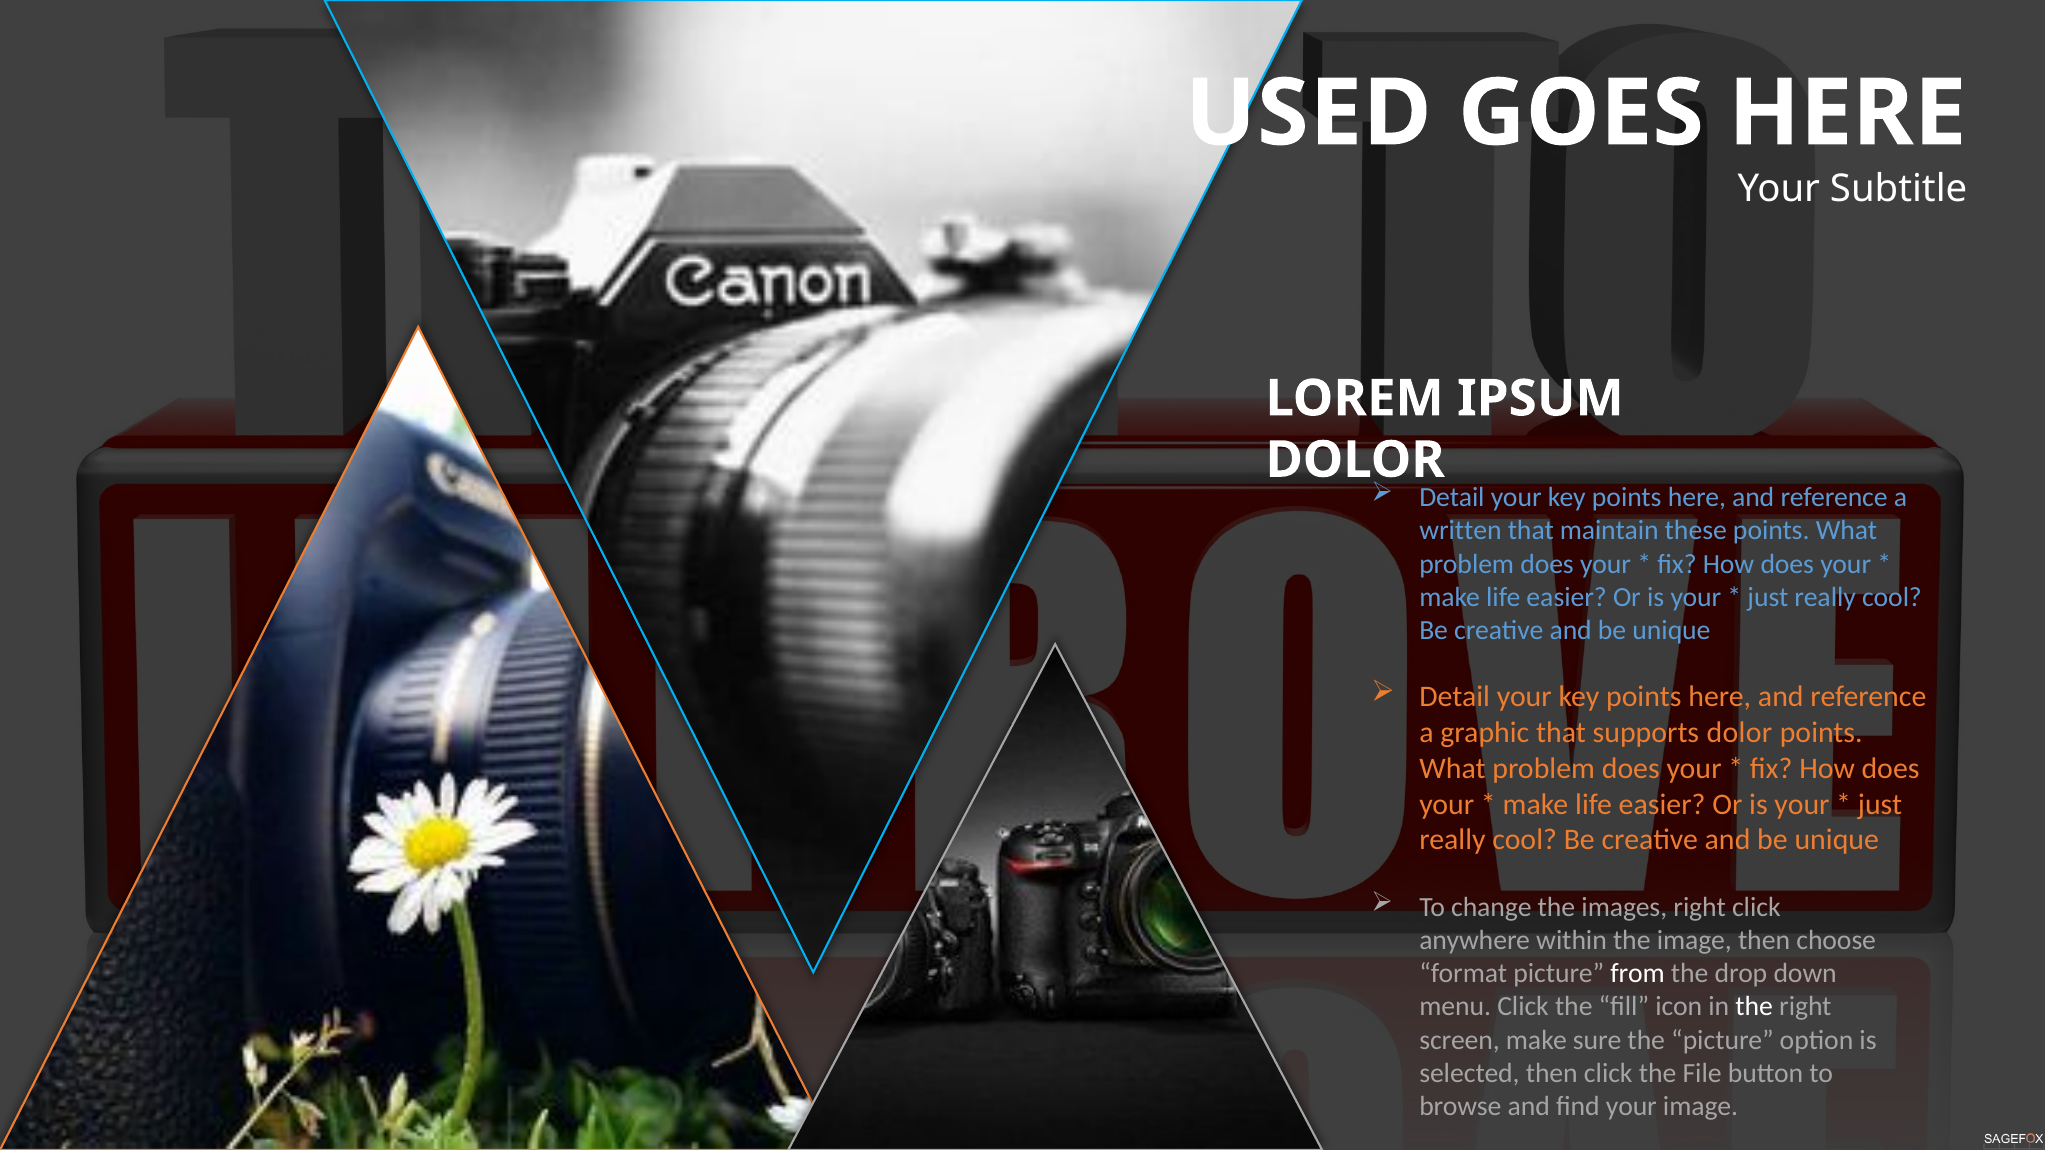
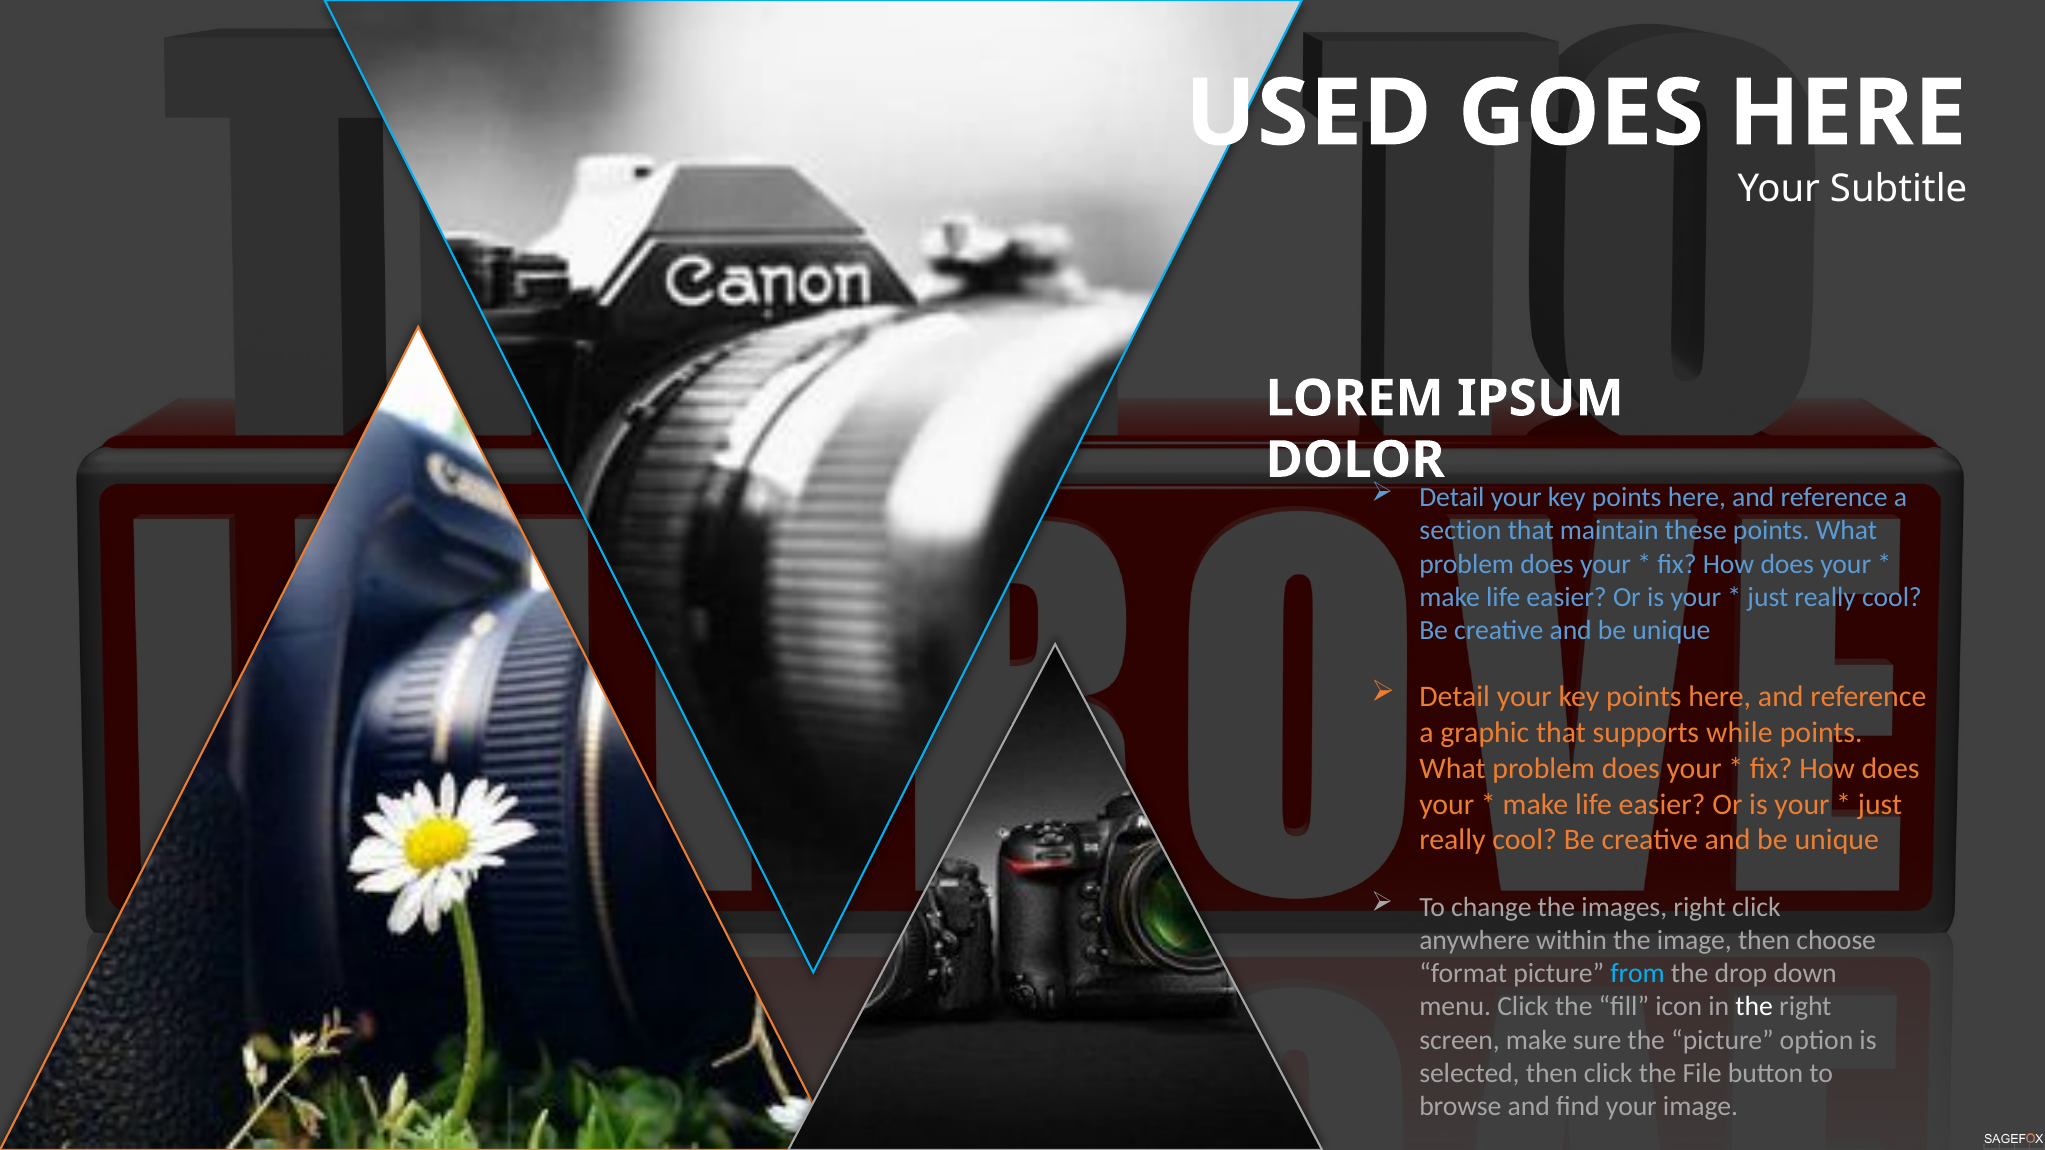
written: written -> section
supports dolor: dolor -> while
from colour: white -> light blue
